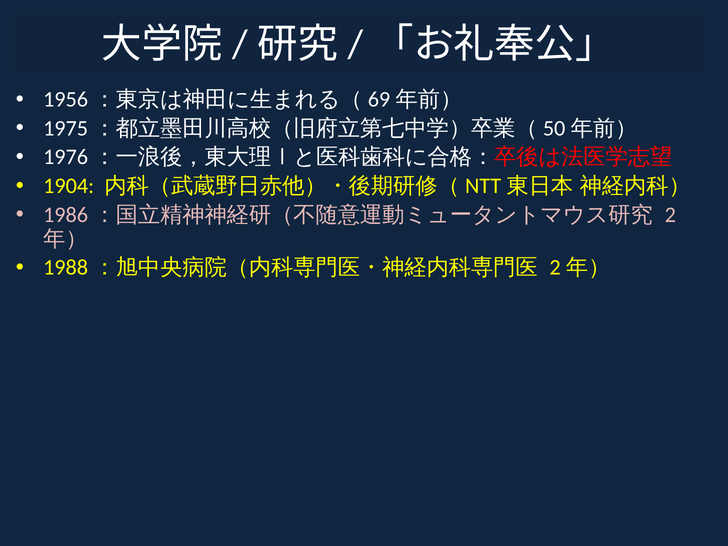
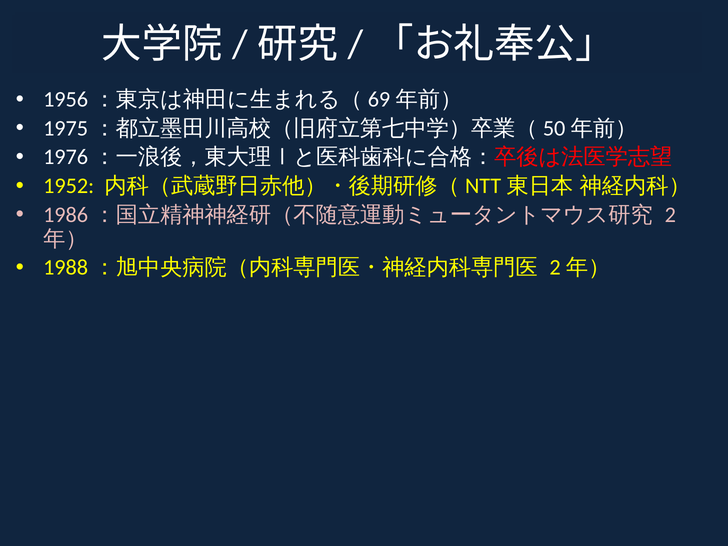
1904: 1904 -> 1952
